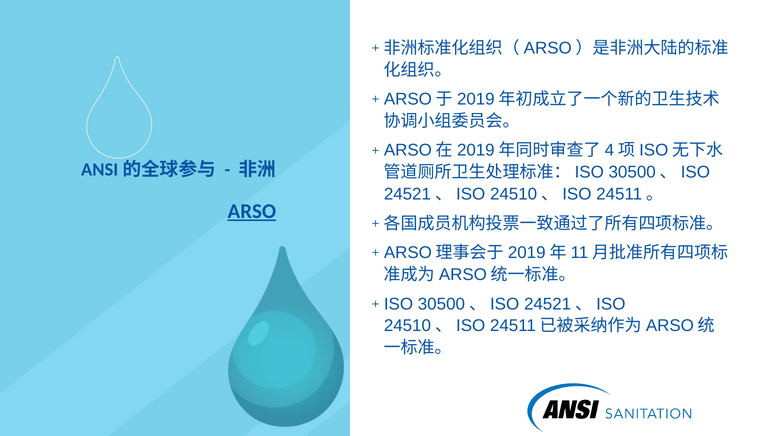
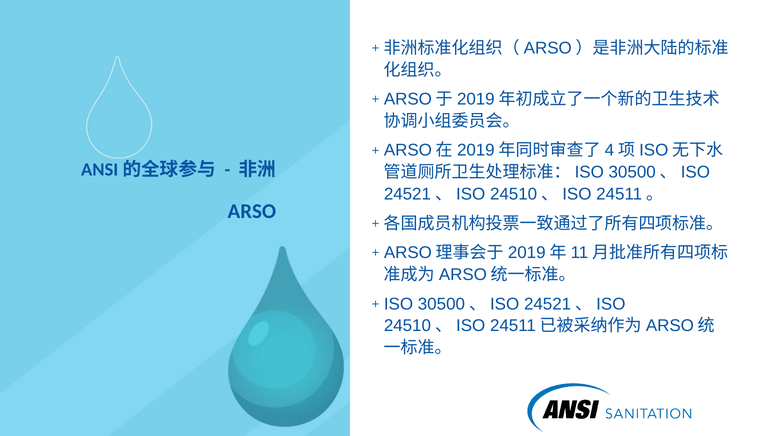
ARSO underline: present -> none
